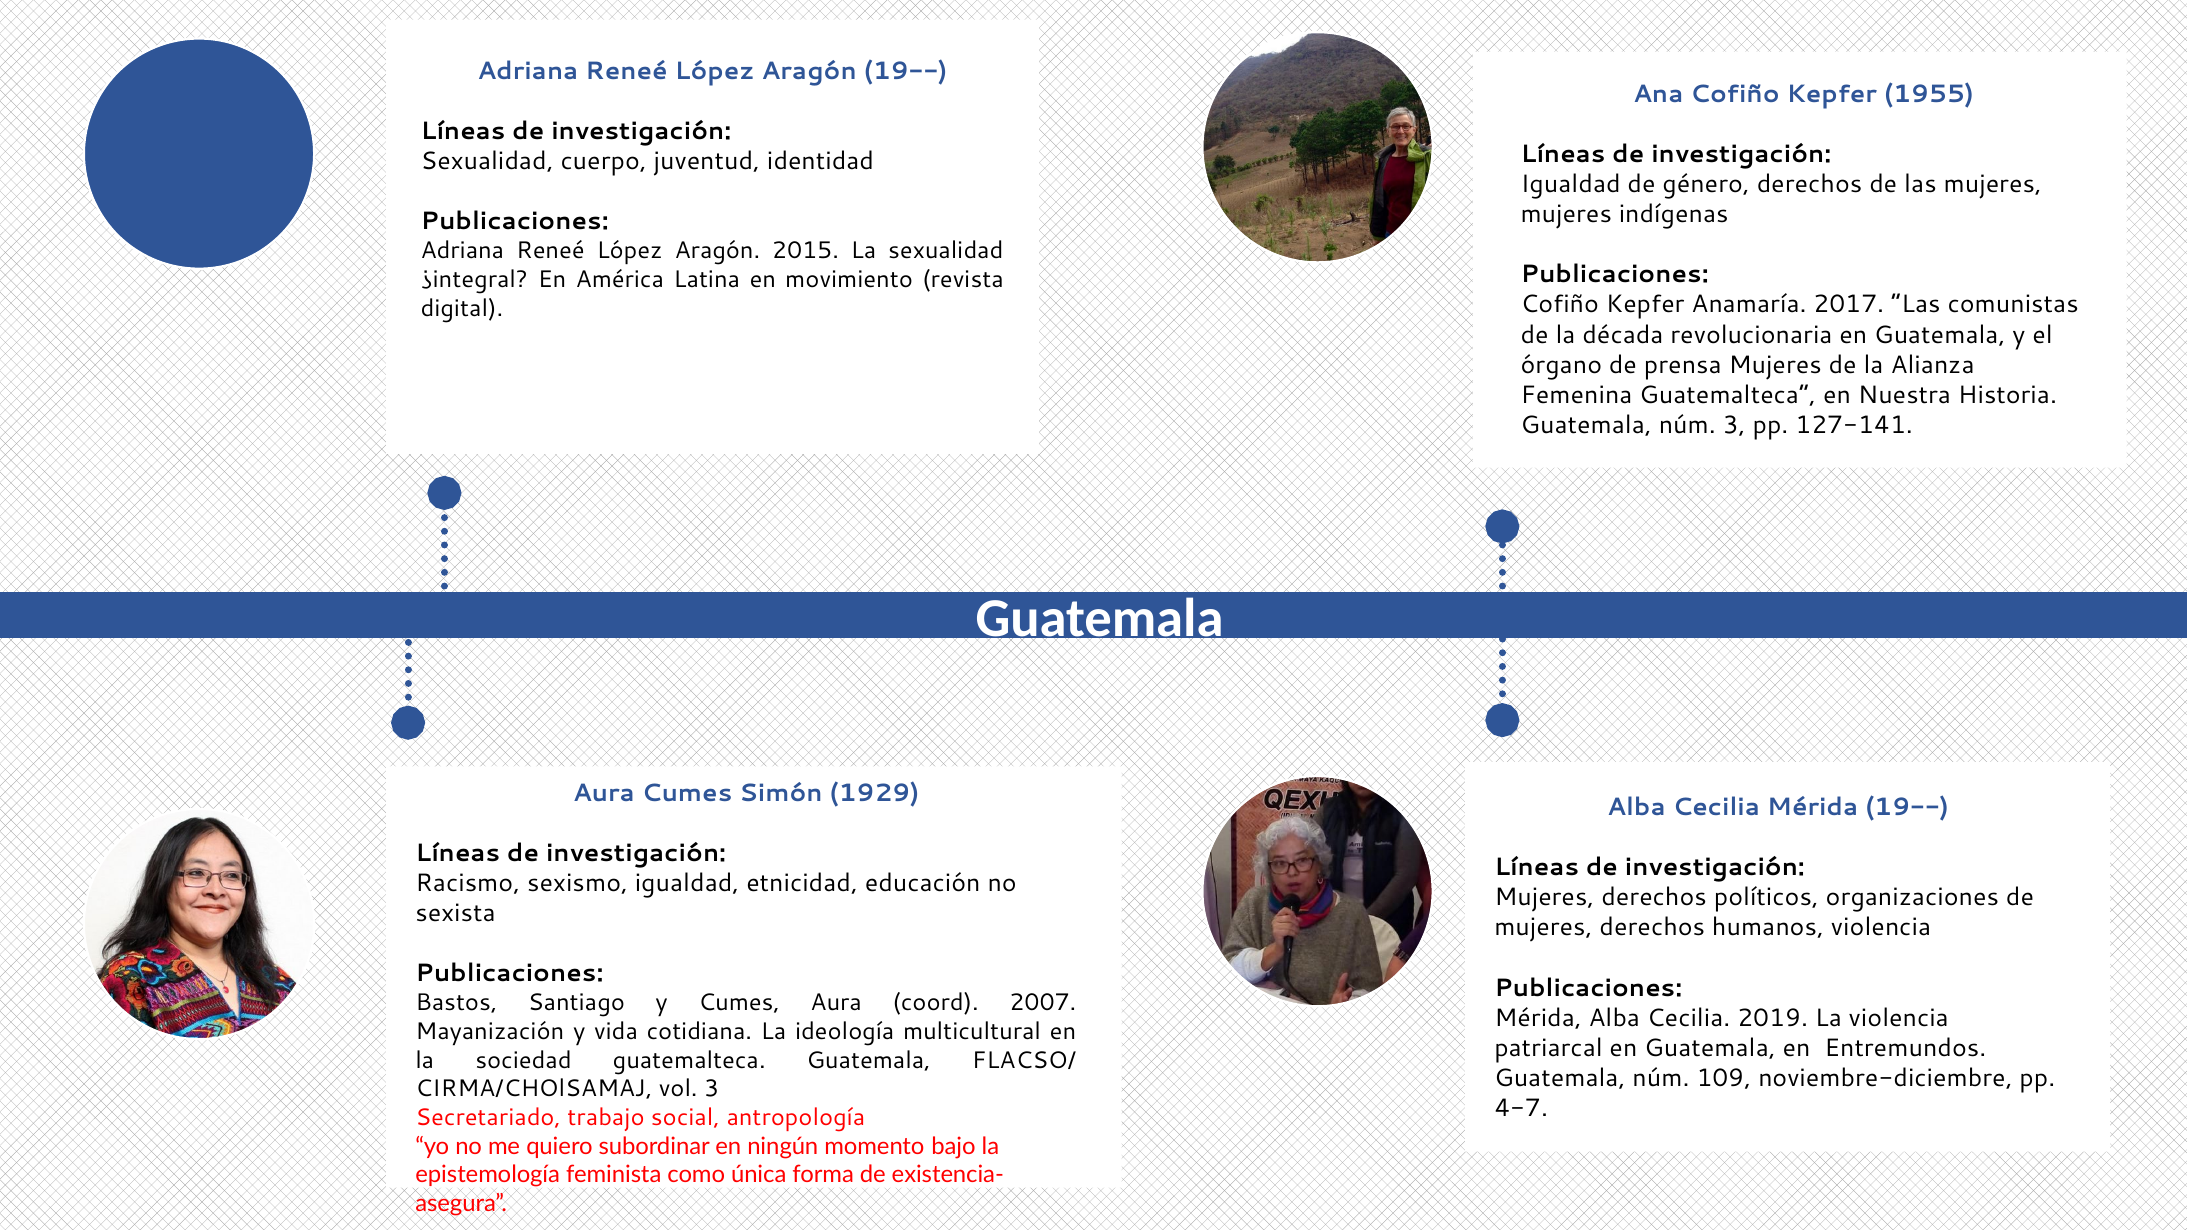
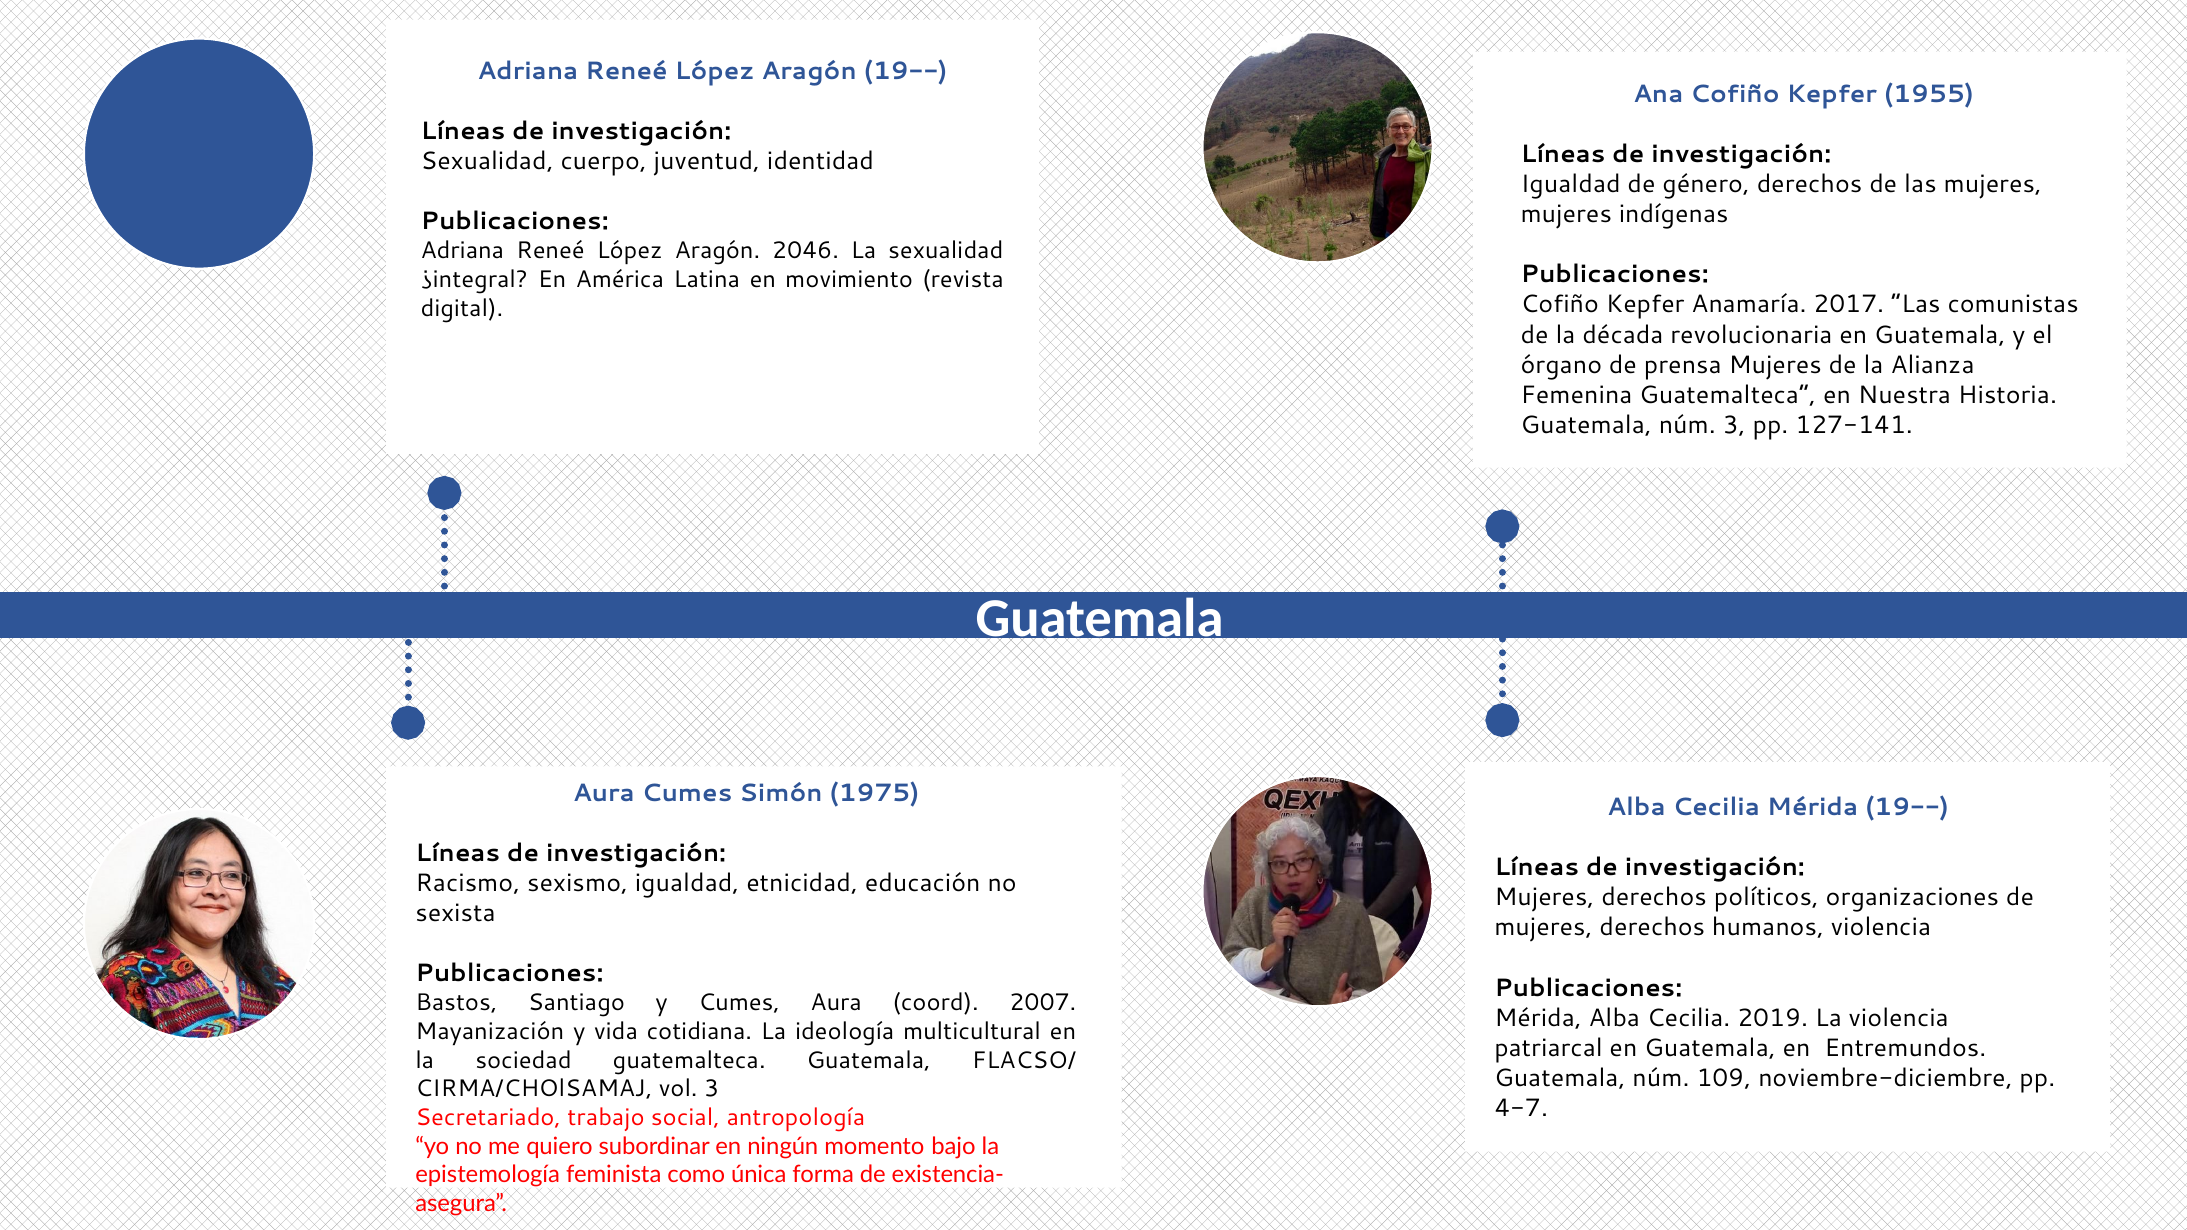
2015: 2015 -> 2046
1929: 1929 -> 1975
